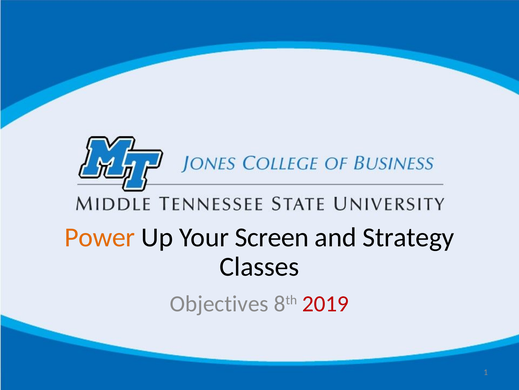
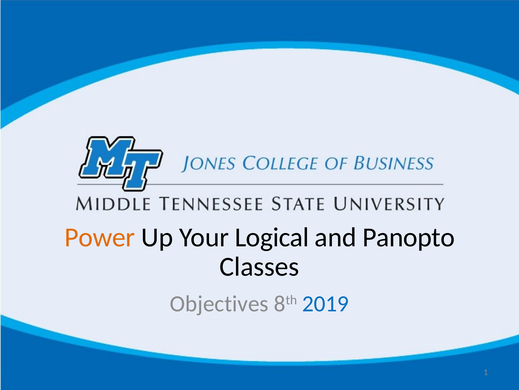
Screen: Screen -> Logical
Strategy: Strategy -> Panopto
2019 colour: red -> blue
